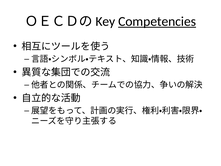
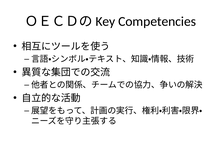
Competencies underline: present -> none
